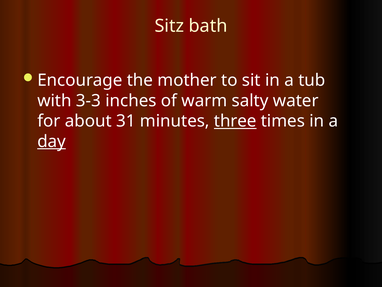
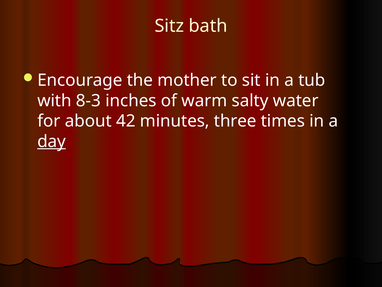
3-3: 3-3 -> 8-3
31: 31 -> 42
three underline: present -> none
